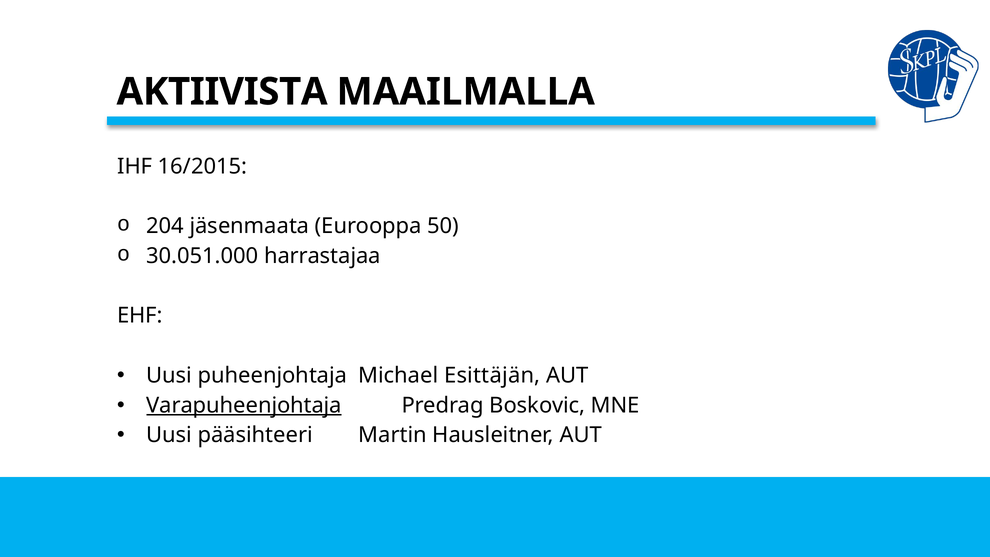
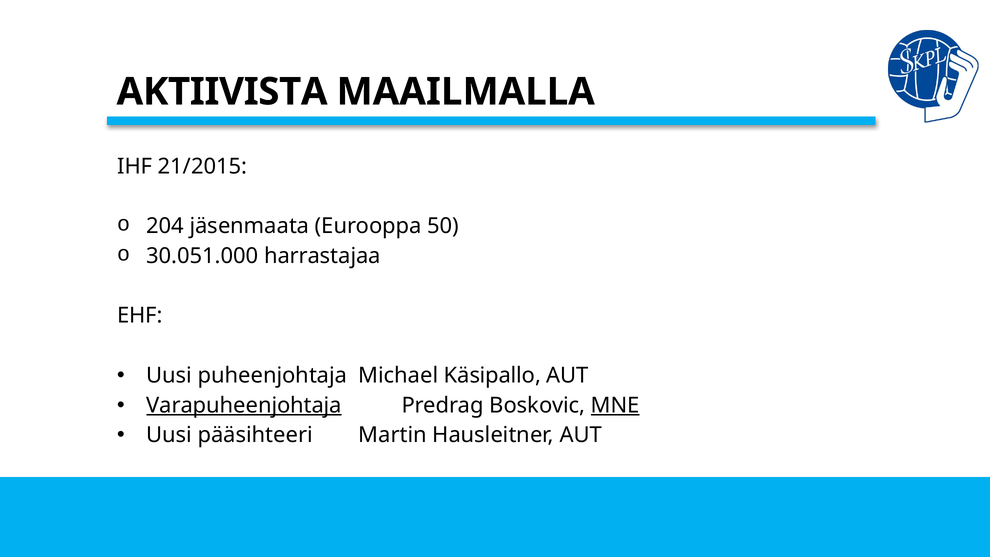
16/2015: 16/2015 -> 21/2015
Esittäjän: Esittäjän -> Käsipallo
MNE underline: none -> present
